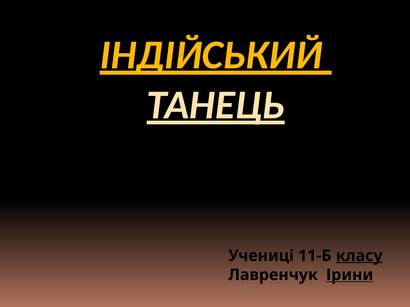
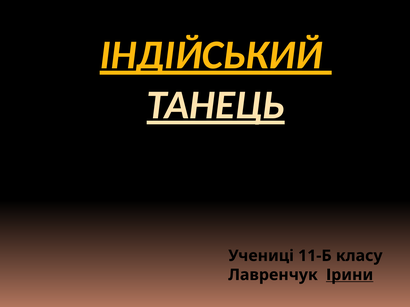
класу underline: present -> none
